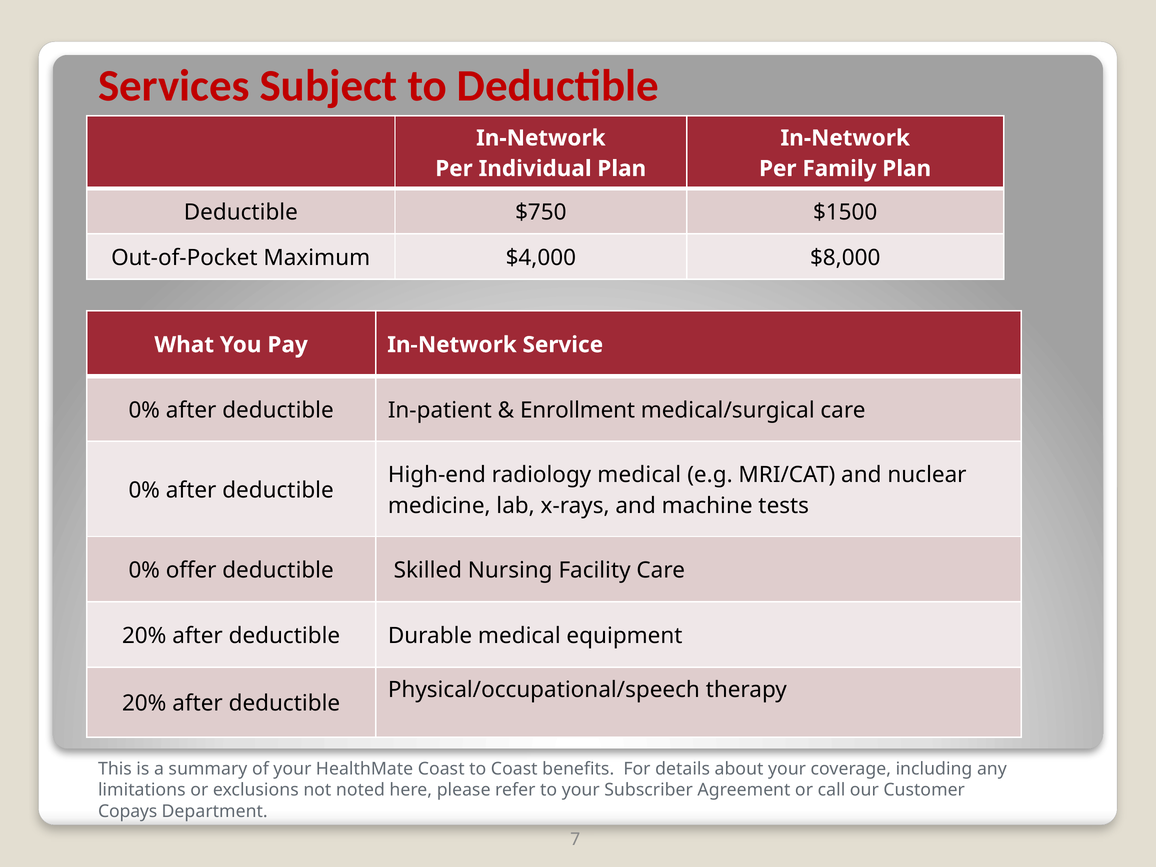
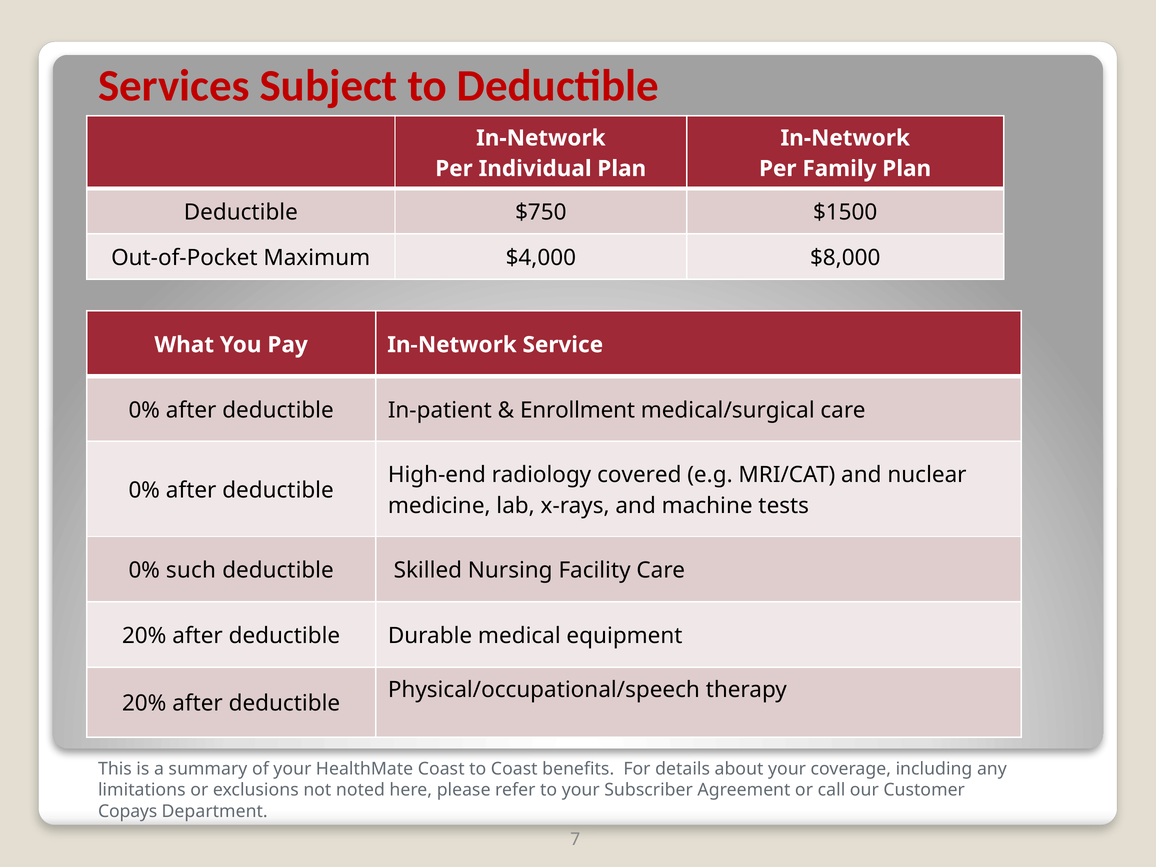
radiology medical: medical -> covered
offer: offer -> such
